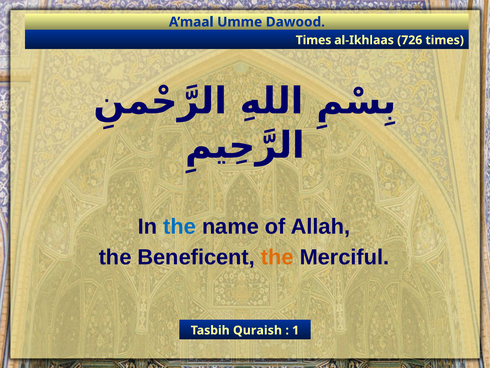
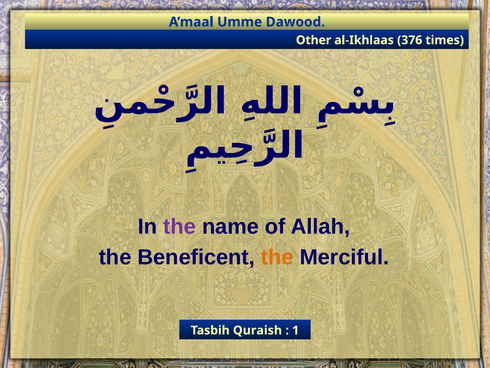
Times at (314, 40): Times -> Other
726: 726 -> 376
the at (180, 226) colour: blue -> purple
